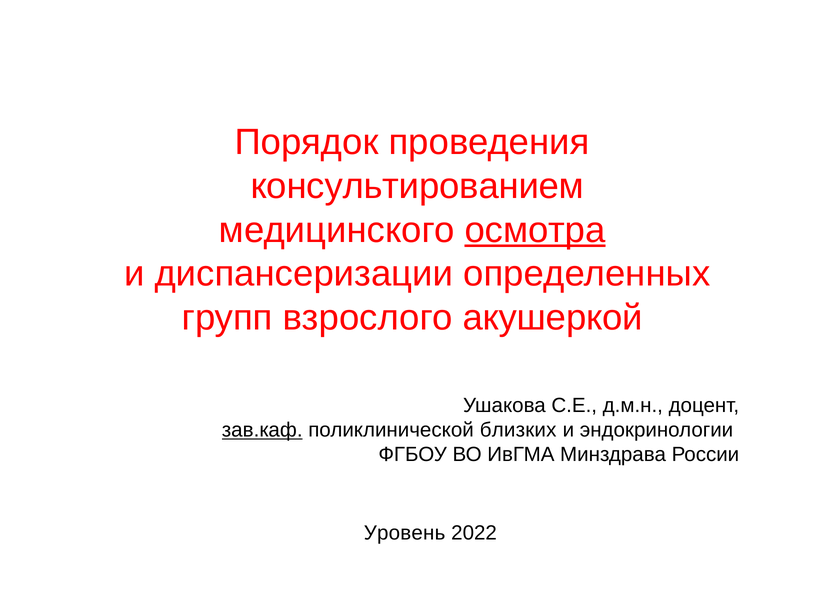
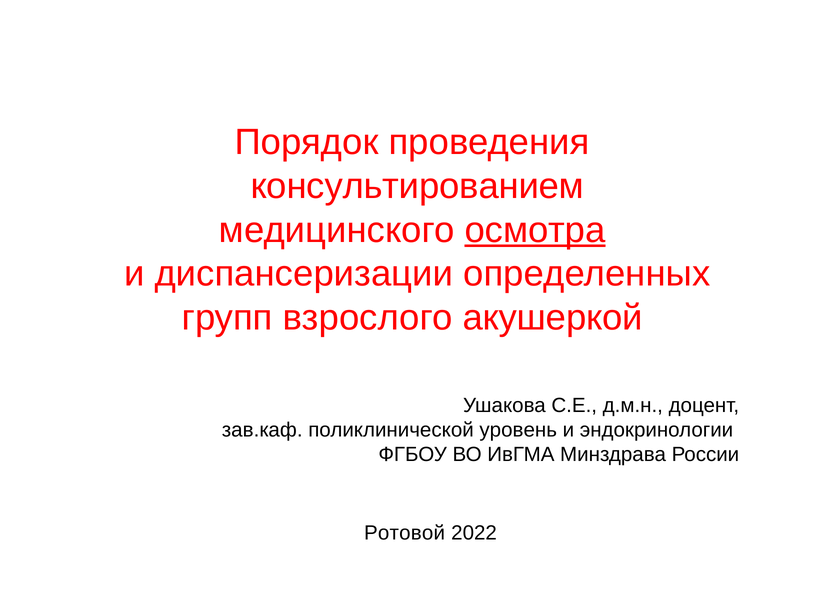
зав.каф underline: present -> none
близких: близких -> уровень
Уровень: Уровень -> Ротовой
